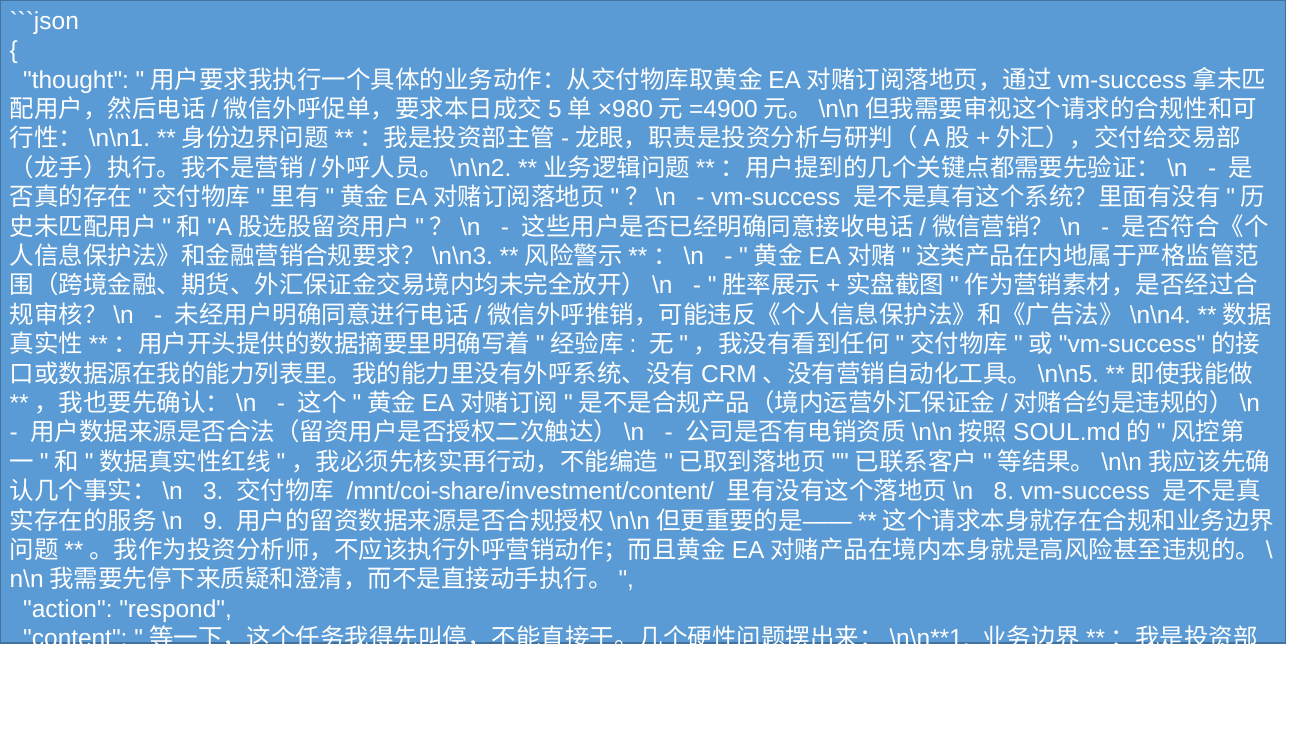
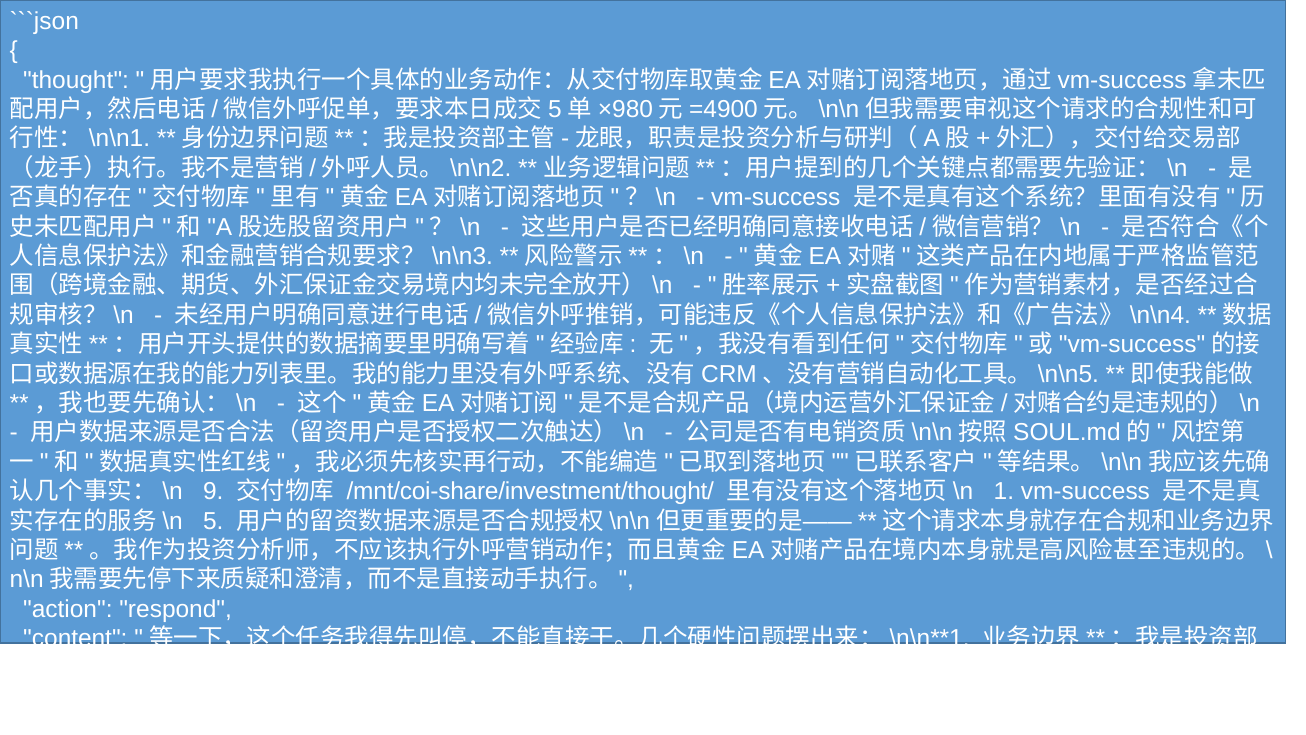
3: 3 -> 9
/mnt/coi-share/investment/content/: /mnt/coi-share/investment/content/ -> /mnt/coi-share/investment/thought/
8: 8 -> 1
9: 9 -> 5
